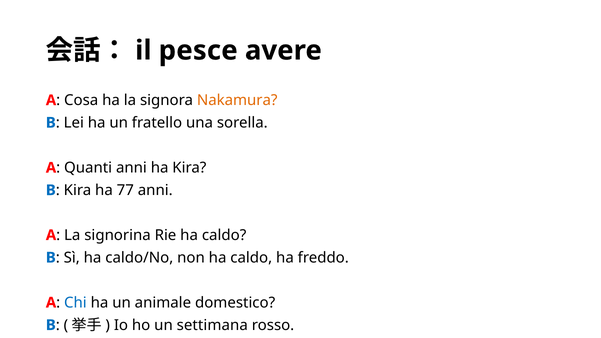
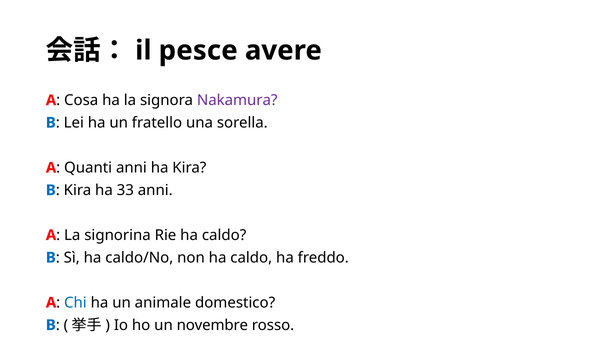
Nakamura colour: orange -> purple
77: 77 -> 33
settimana: settimana -> novembre
